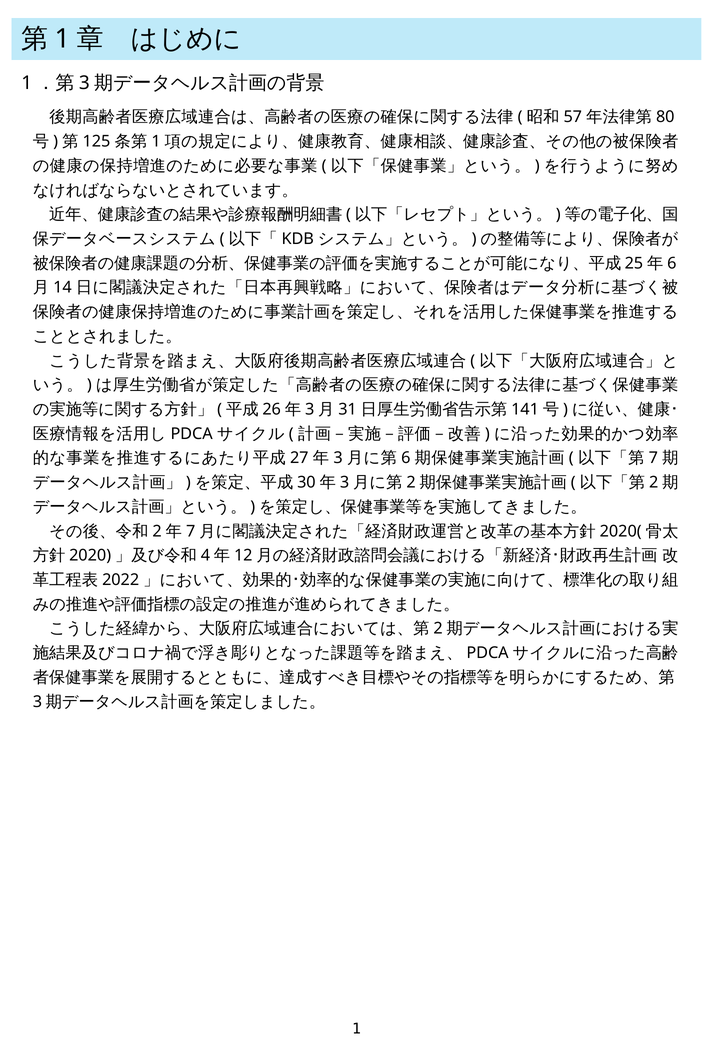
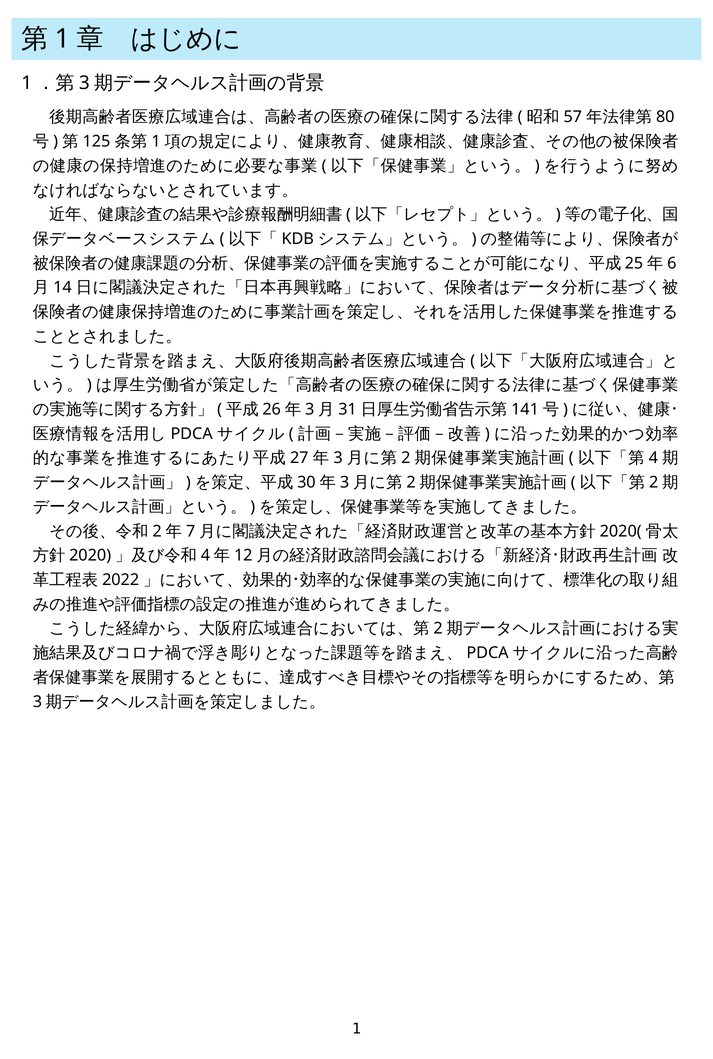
6: 6 -> 2
7: 7 -> 4
